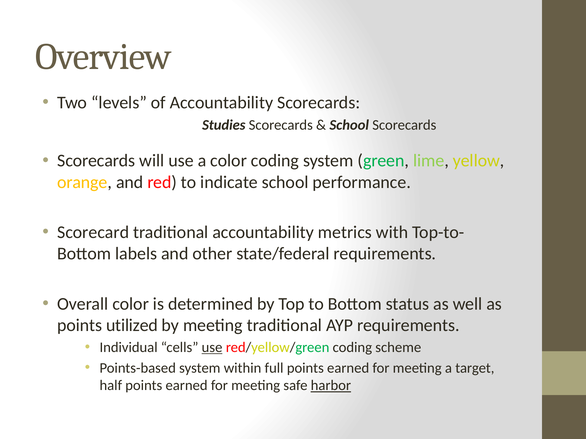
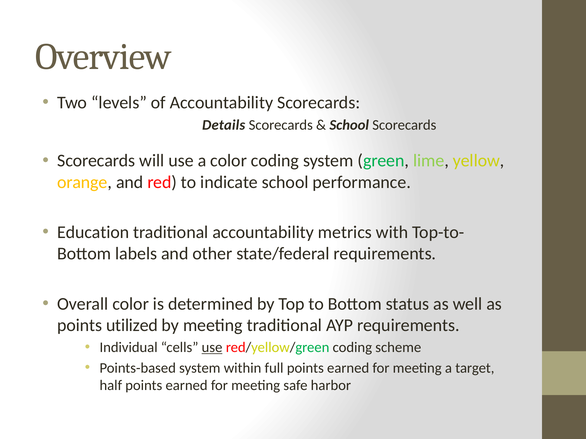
Studies: Studies -> Details
Scorecard: Scorecard -> Education
harbor underline: present -> none
